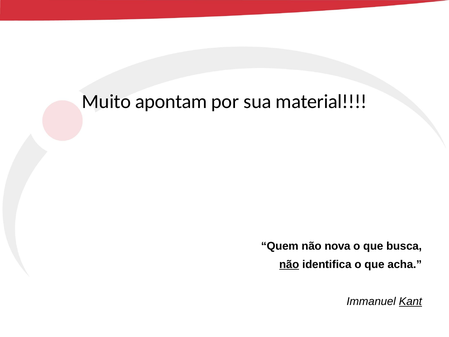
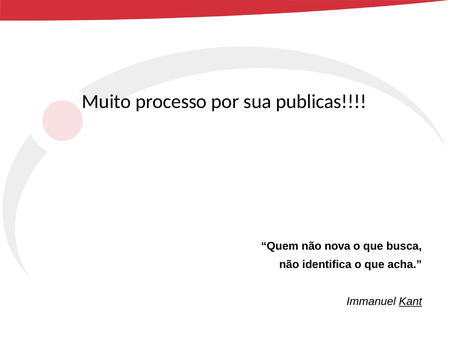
apontam: apontam -> processo
material: material -> publicas
não at (289, 264) underline: present -> none
